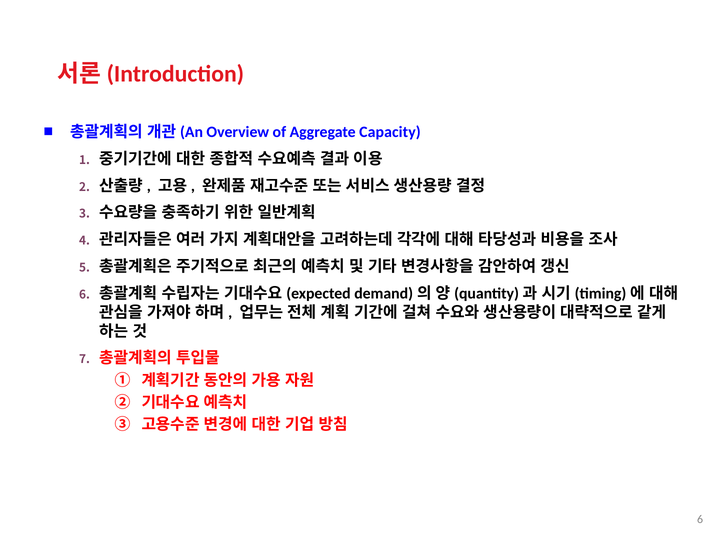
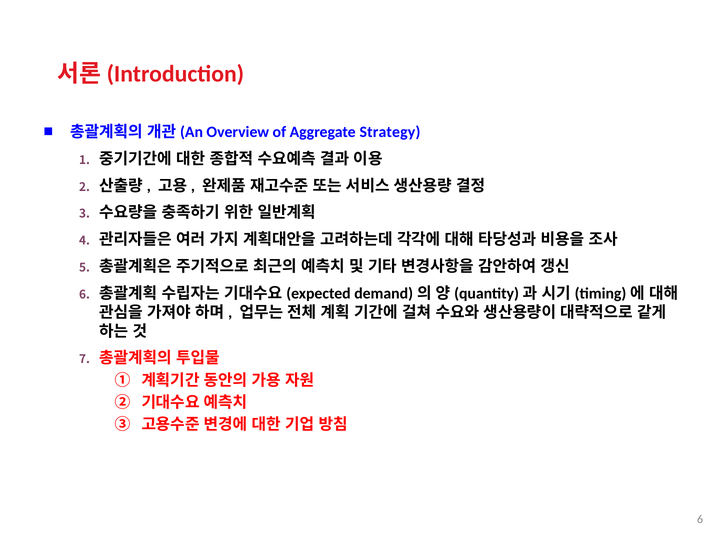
Capacity: Capacity -> Strategy
